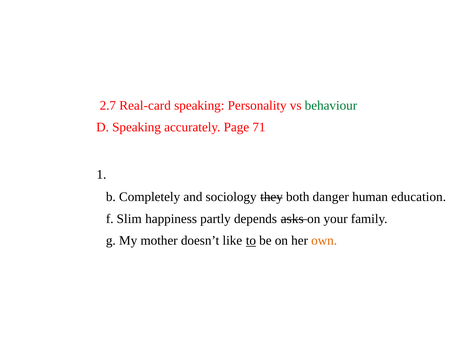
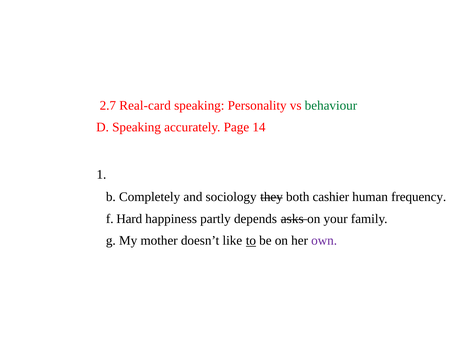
71: 71 -> 14
danger: danger -> cashier
education: education -> frequency
Slim: Slim -> Hard
own colour: orange -> purple
